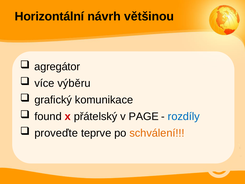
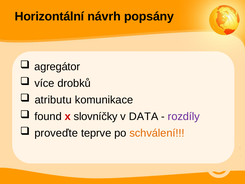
většinou: většinou -> popsány
výběru: výběru -> drobků
grafický: grafický -> atributu
přátelský: přátelský -> slovníčky
PAGE: PAGE -> DATA
rozdíly colour: blue -> purple
